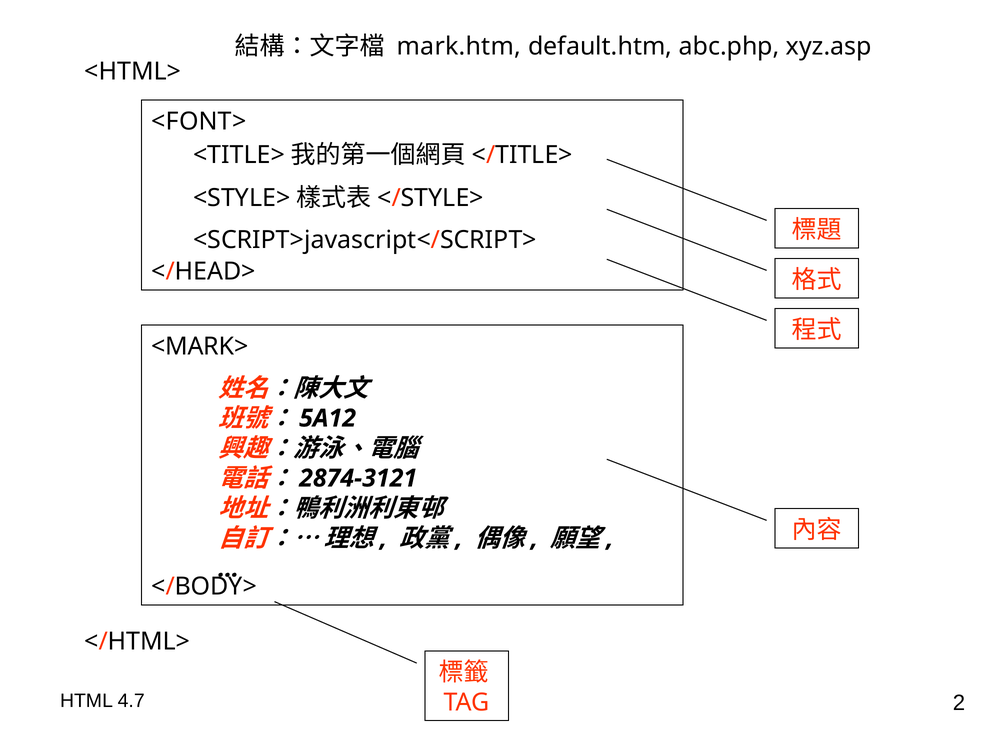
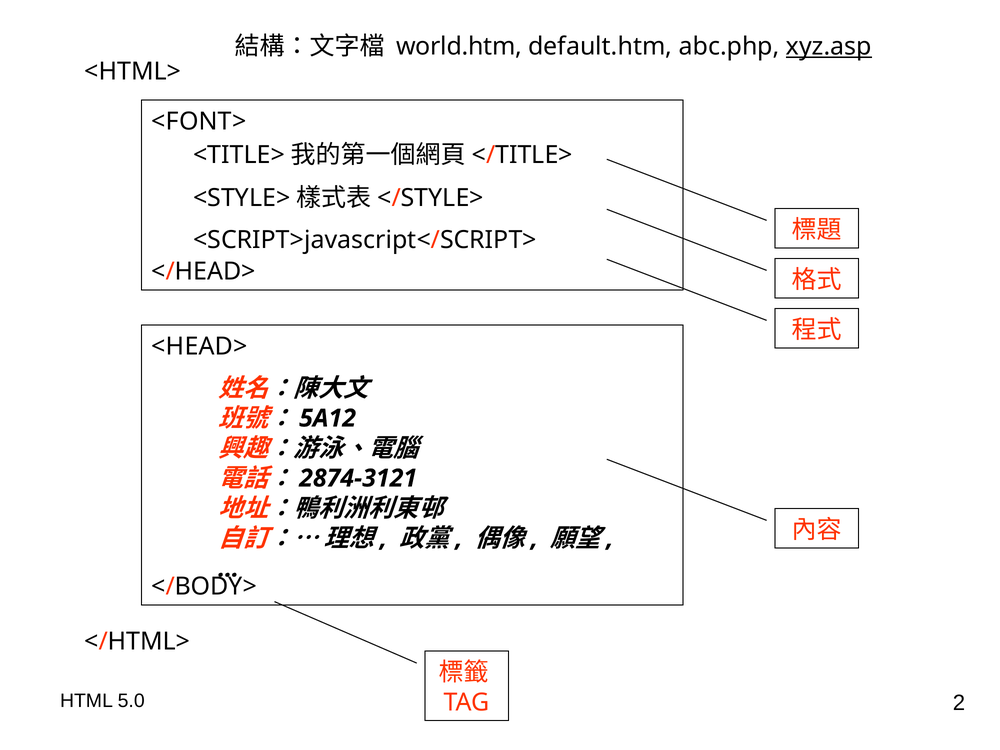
mark.htm: mark.htm -> world.htm
xyz.asp underline: none -> present
<MARK>: <MARK> -> <HEAD>
4.7: 4.7 -> 5.0
